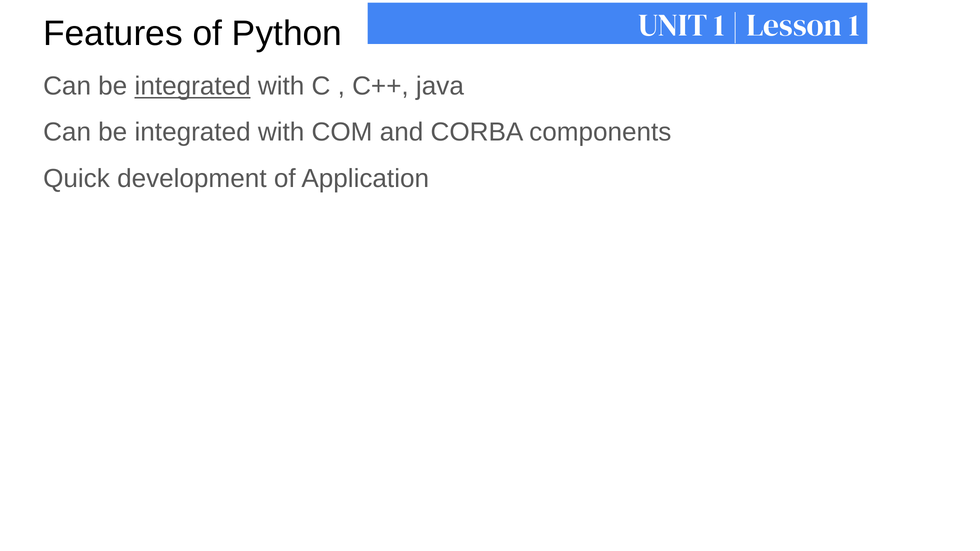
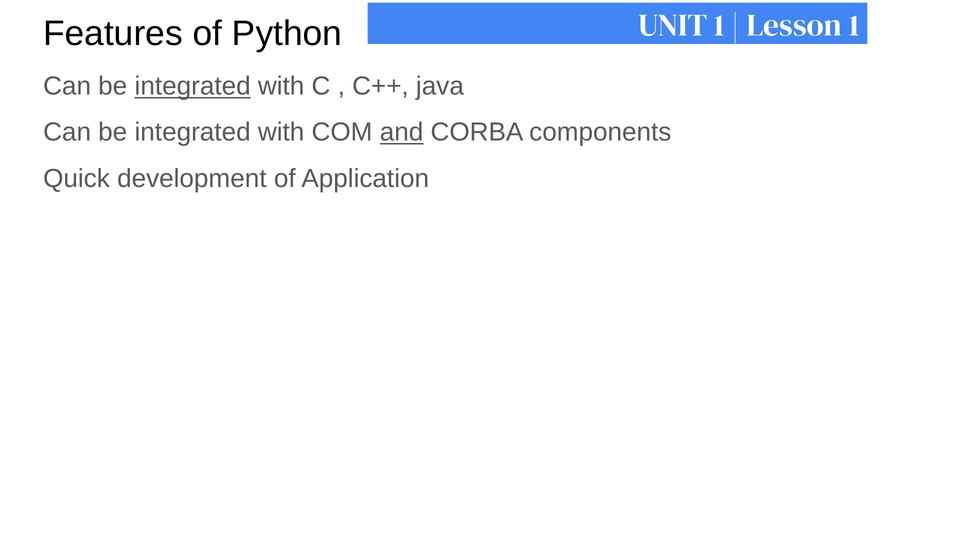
and underline: none -> present
